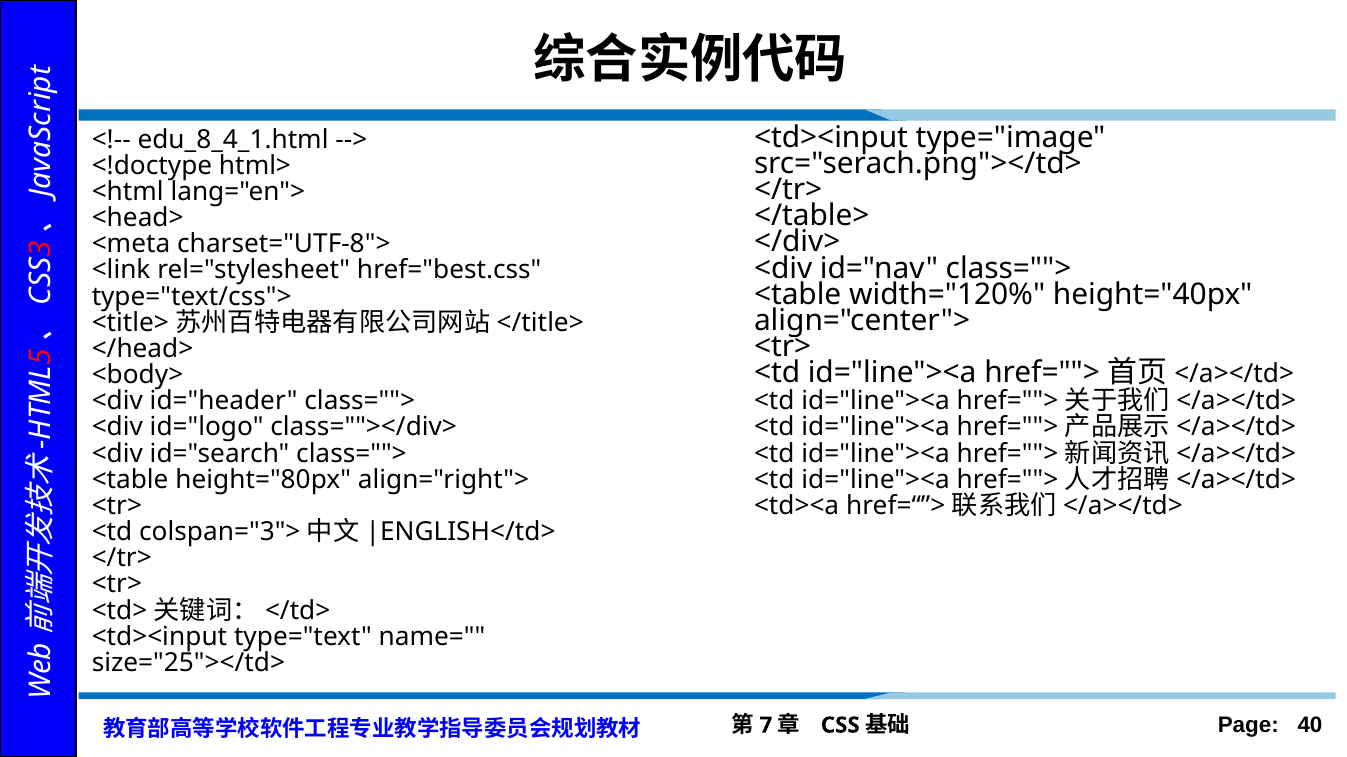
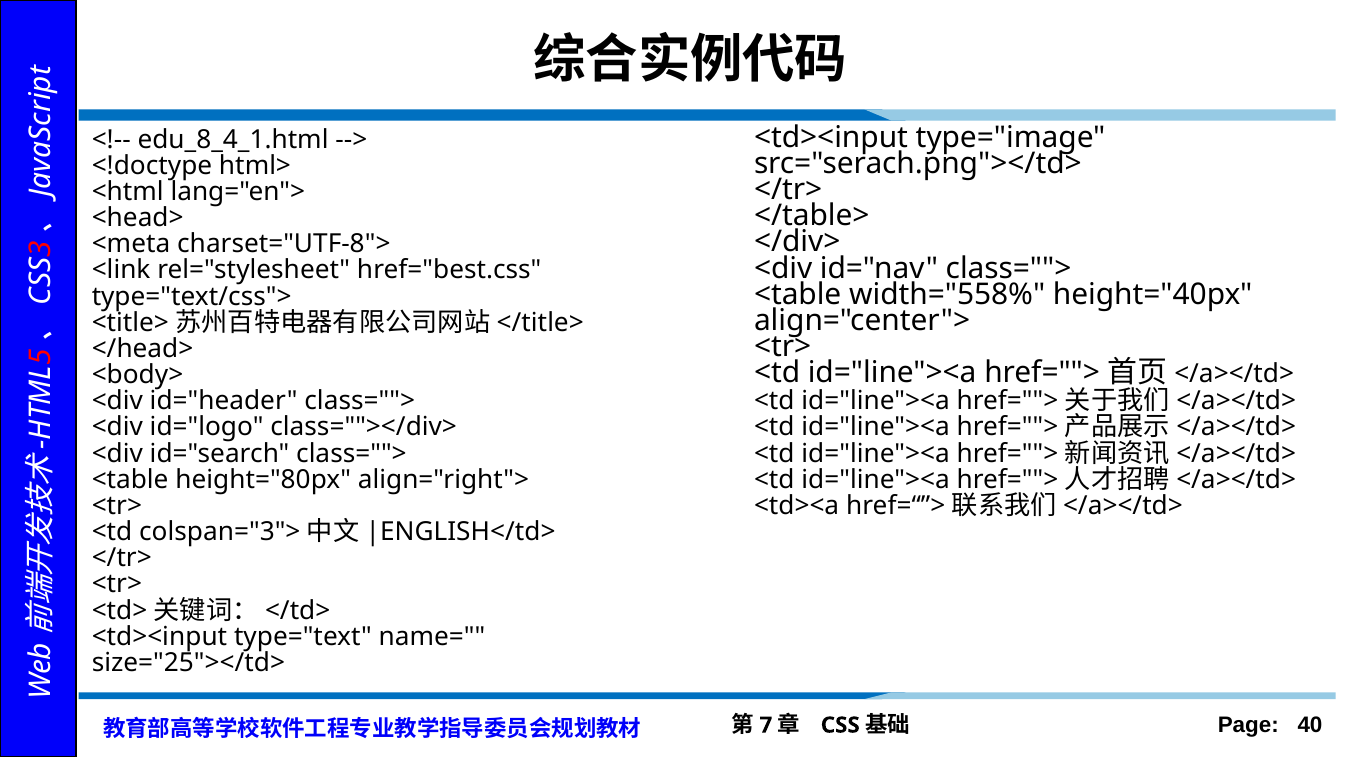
width="120%: width="120% -> width="558%
